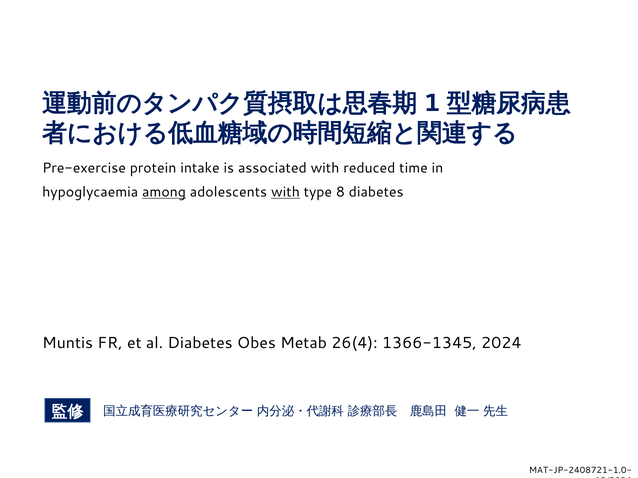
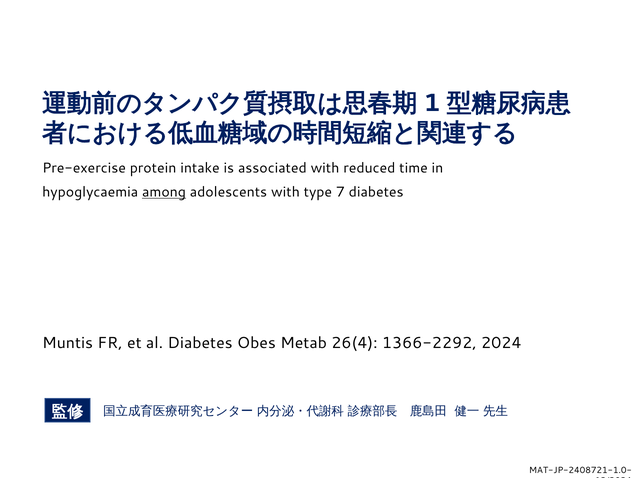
with at (285, 192) underline: present -> none
8: 8 -> 7
1366-1345: 1366-1345 -> 1366-2292
